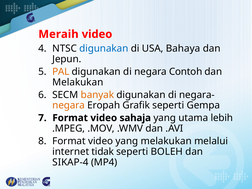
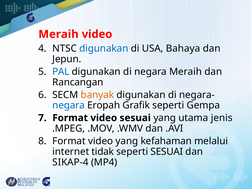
PAL colour: orange -> blue
negara Contoh: Contoh -> Meraih
Melakukan at (78, 82): Melakukan -> Rancangan
negara at (69, 105) colour: orange -> blue
video sahaja: sahaja -> sesuai
lebih: lebih -> jenis
yang melakukan: melakukan -> kefahaman
seperti BOLEH: BOLEH -> SESUAI
